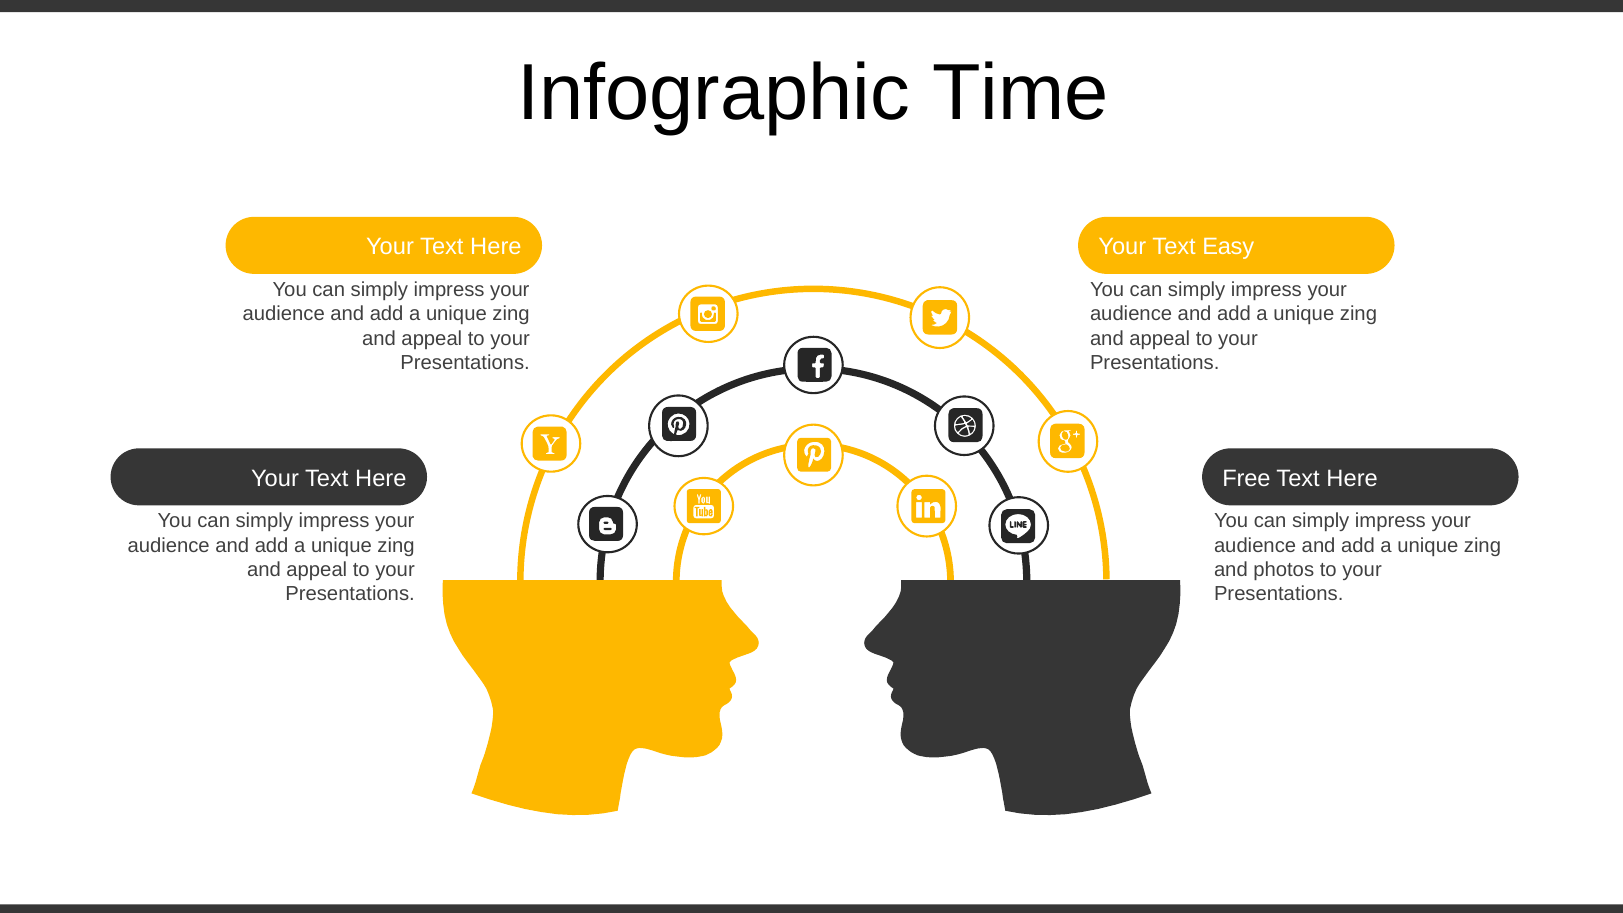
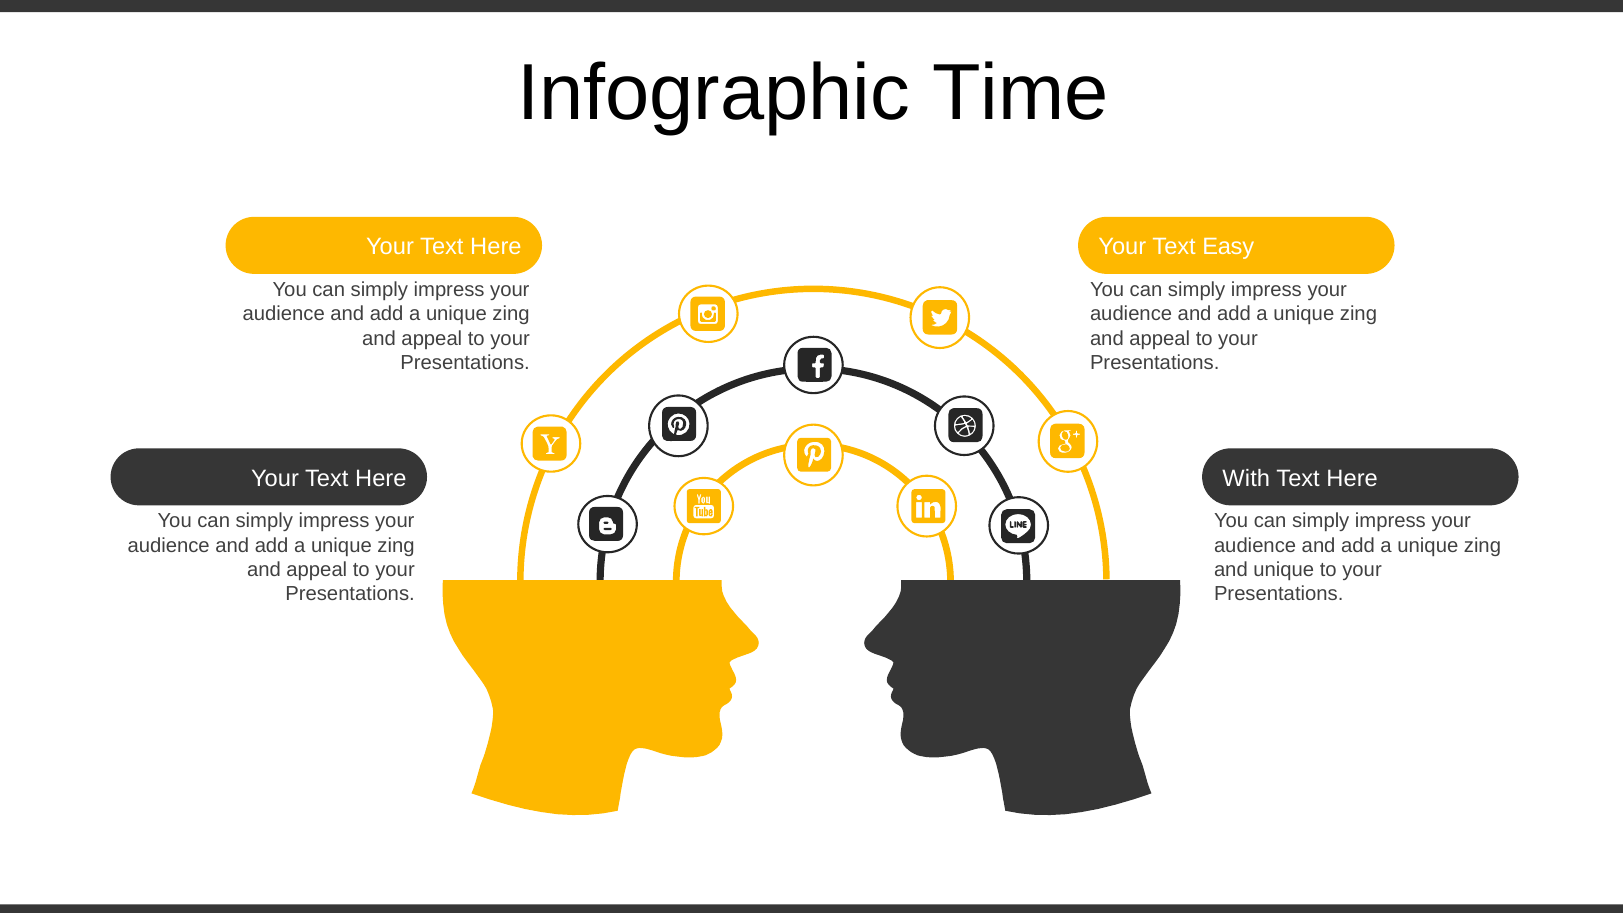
Free: Free -> With
and photos: photos -> unique
